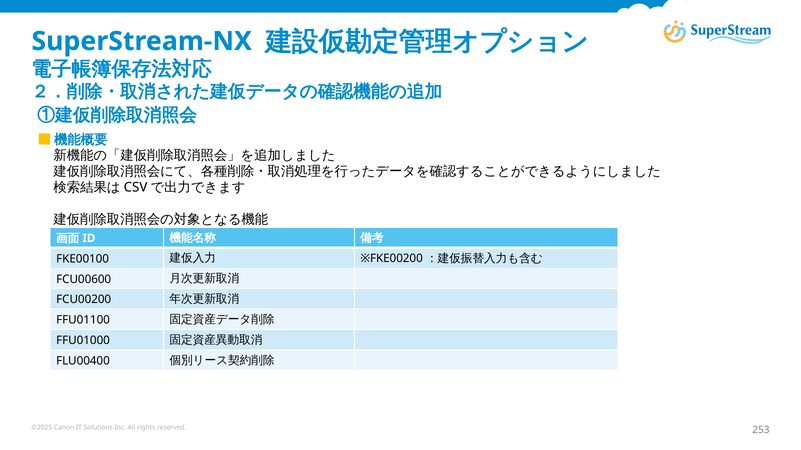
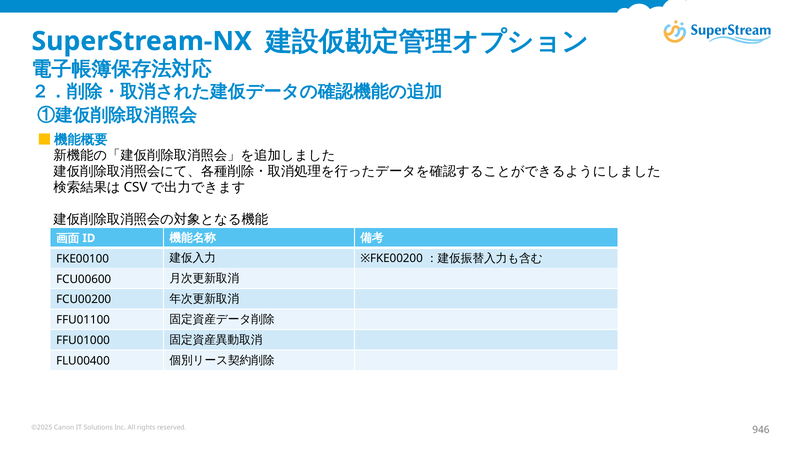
253: 253 -> 946
